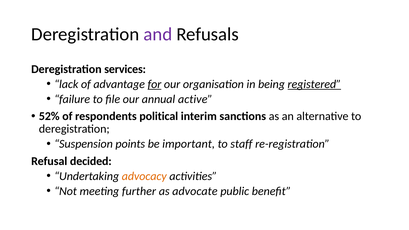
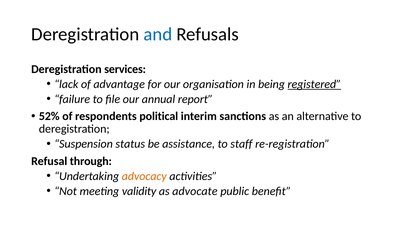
and colour: purple -> blue
for underline: present -> none
active: active -> report
points: points -> status
important: important -> assistance
decided: decided -> through
further: further -> validity
